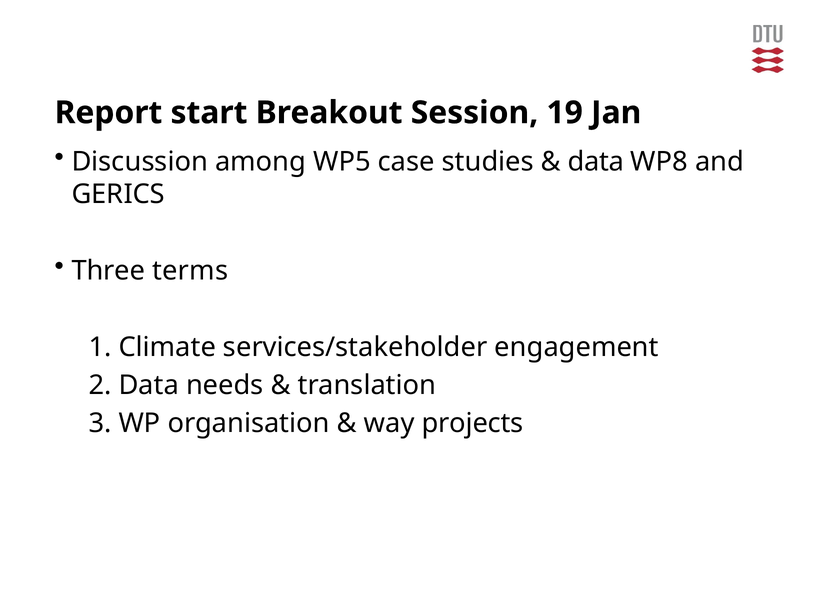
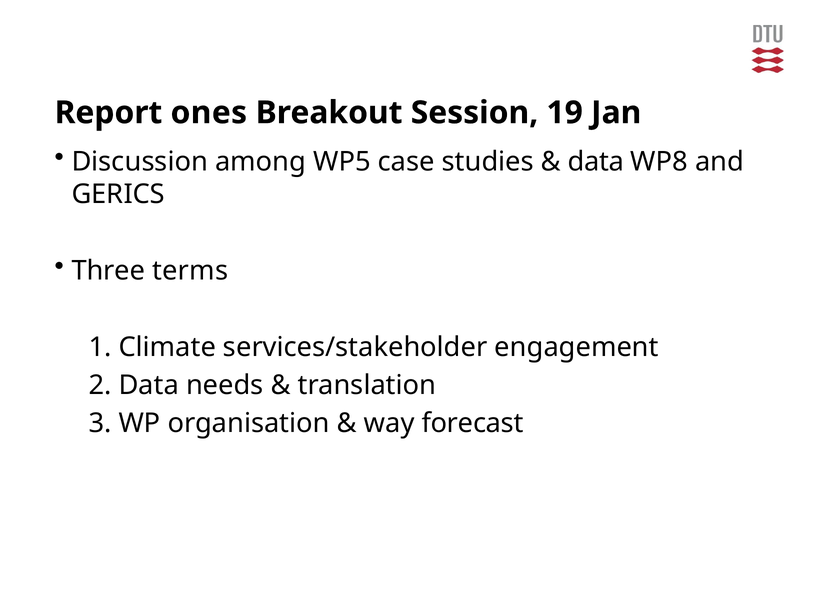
start: start -> ones
projects: projects -> forecast
